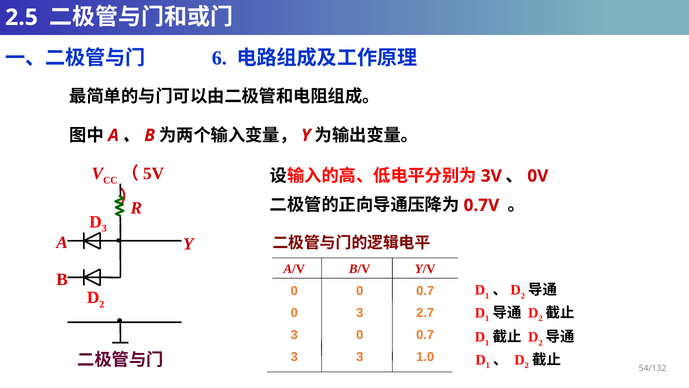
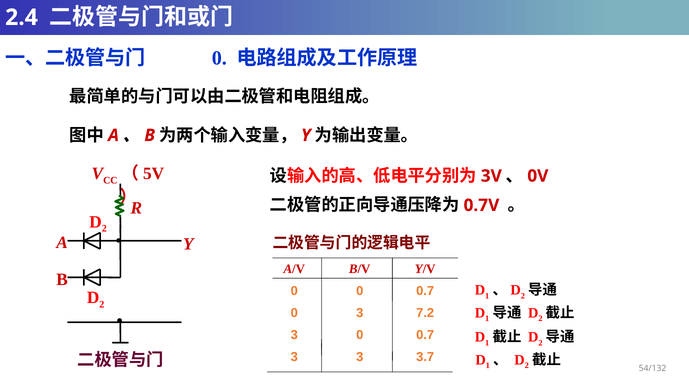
2.5: 2.5 -> 2.4
6 at (219, 58): 6 -> 0
3 at (104, 228): 3 -> 2
2.7: 2.7 -> 7.2
1.0: 1.0 -> 3.7
